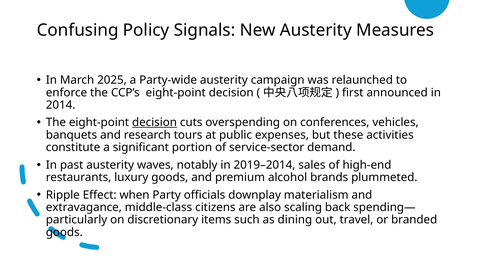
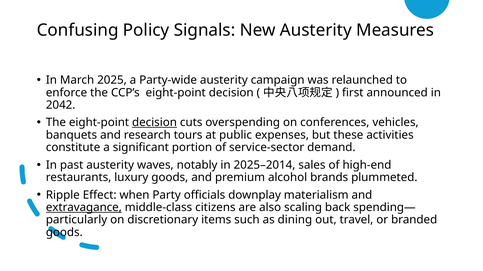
2014: 2014 -> 2042
2019–2014: 2019–2014 -> 2025–2014
extravagance underline: none -> present
